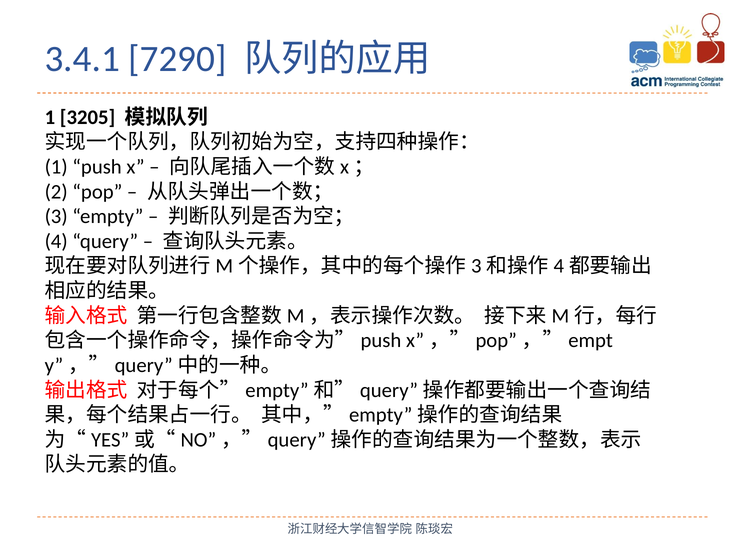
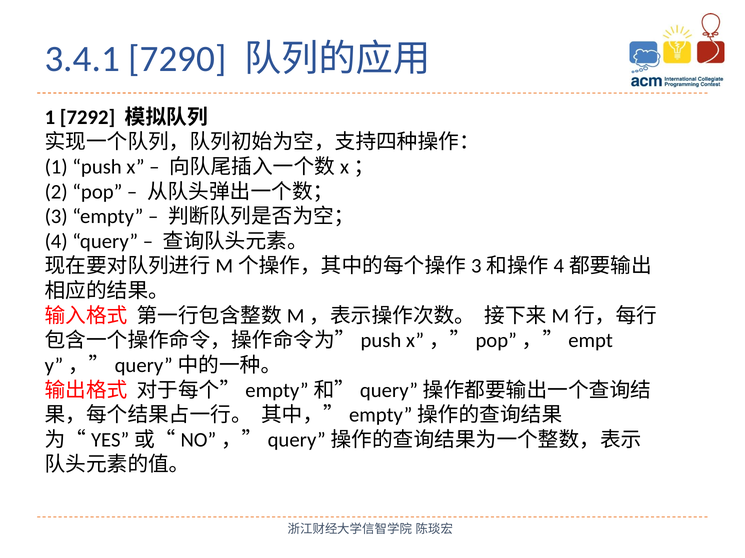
3205: 3205 -> 7292
